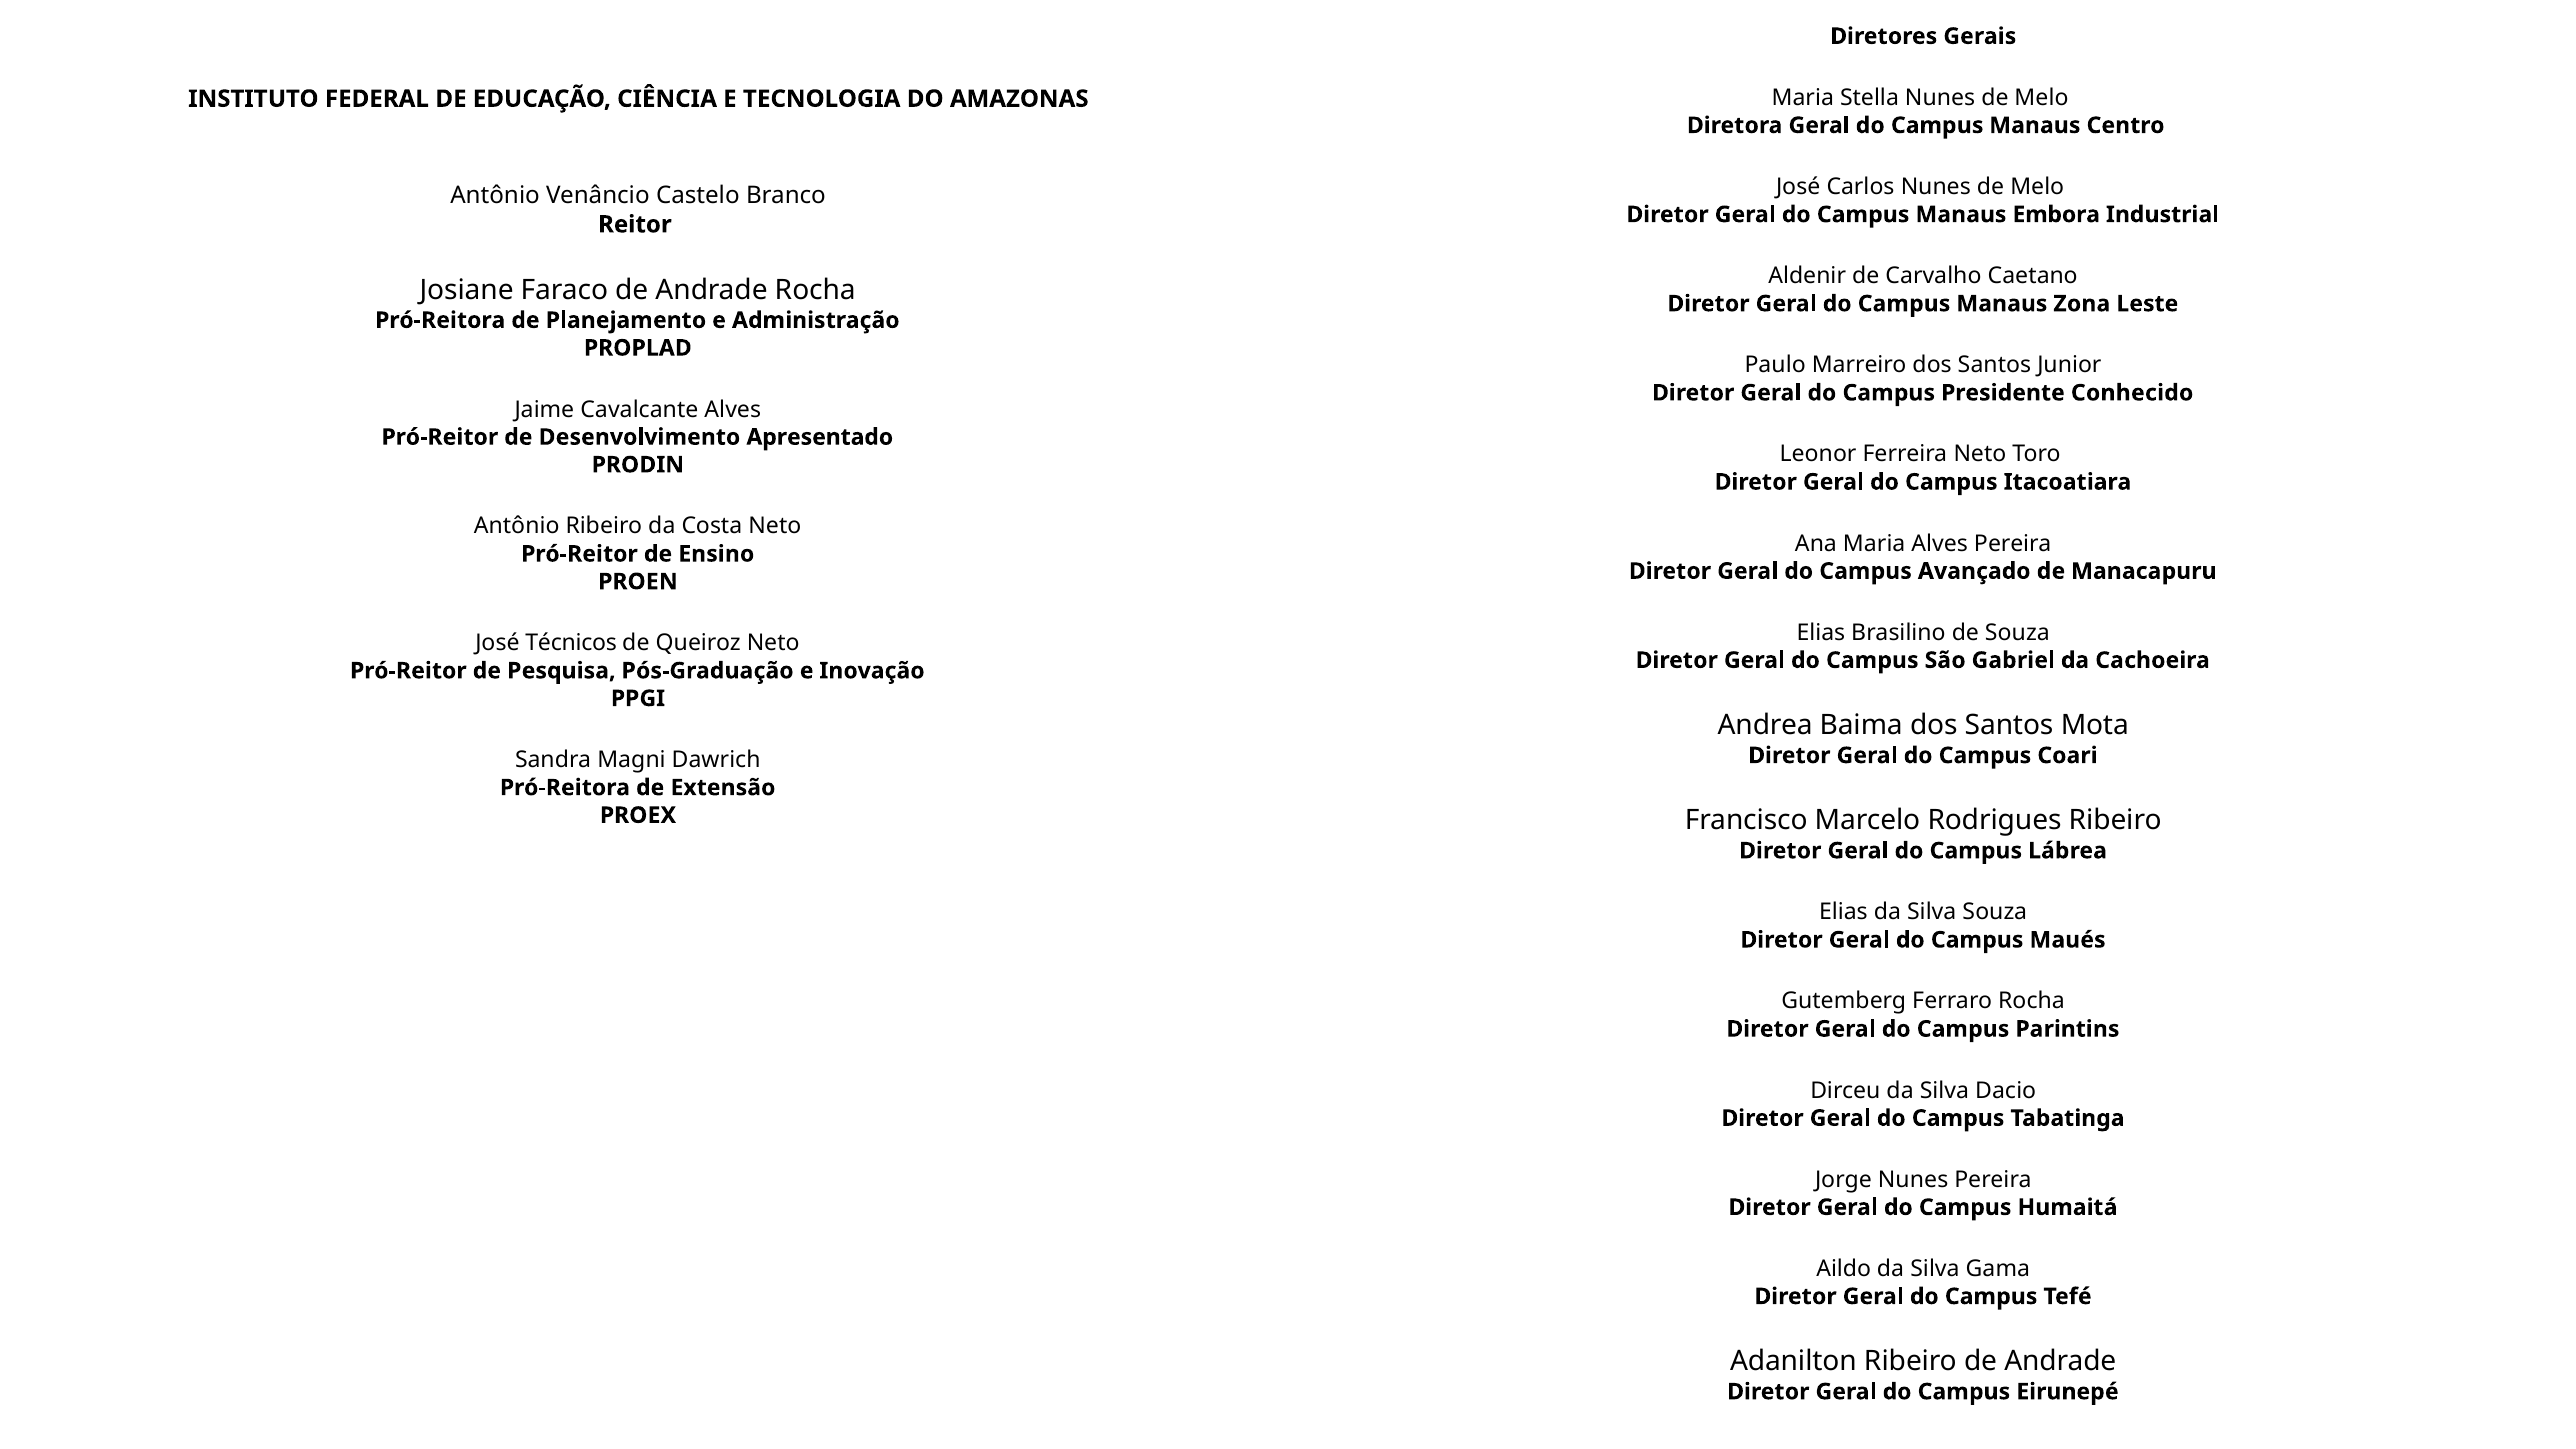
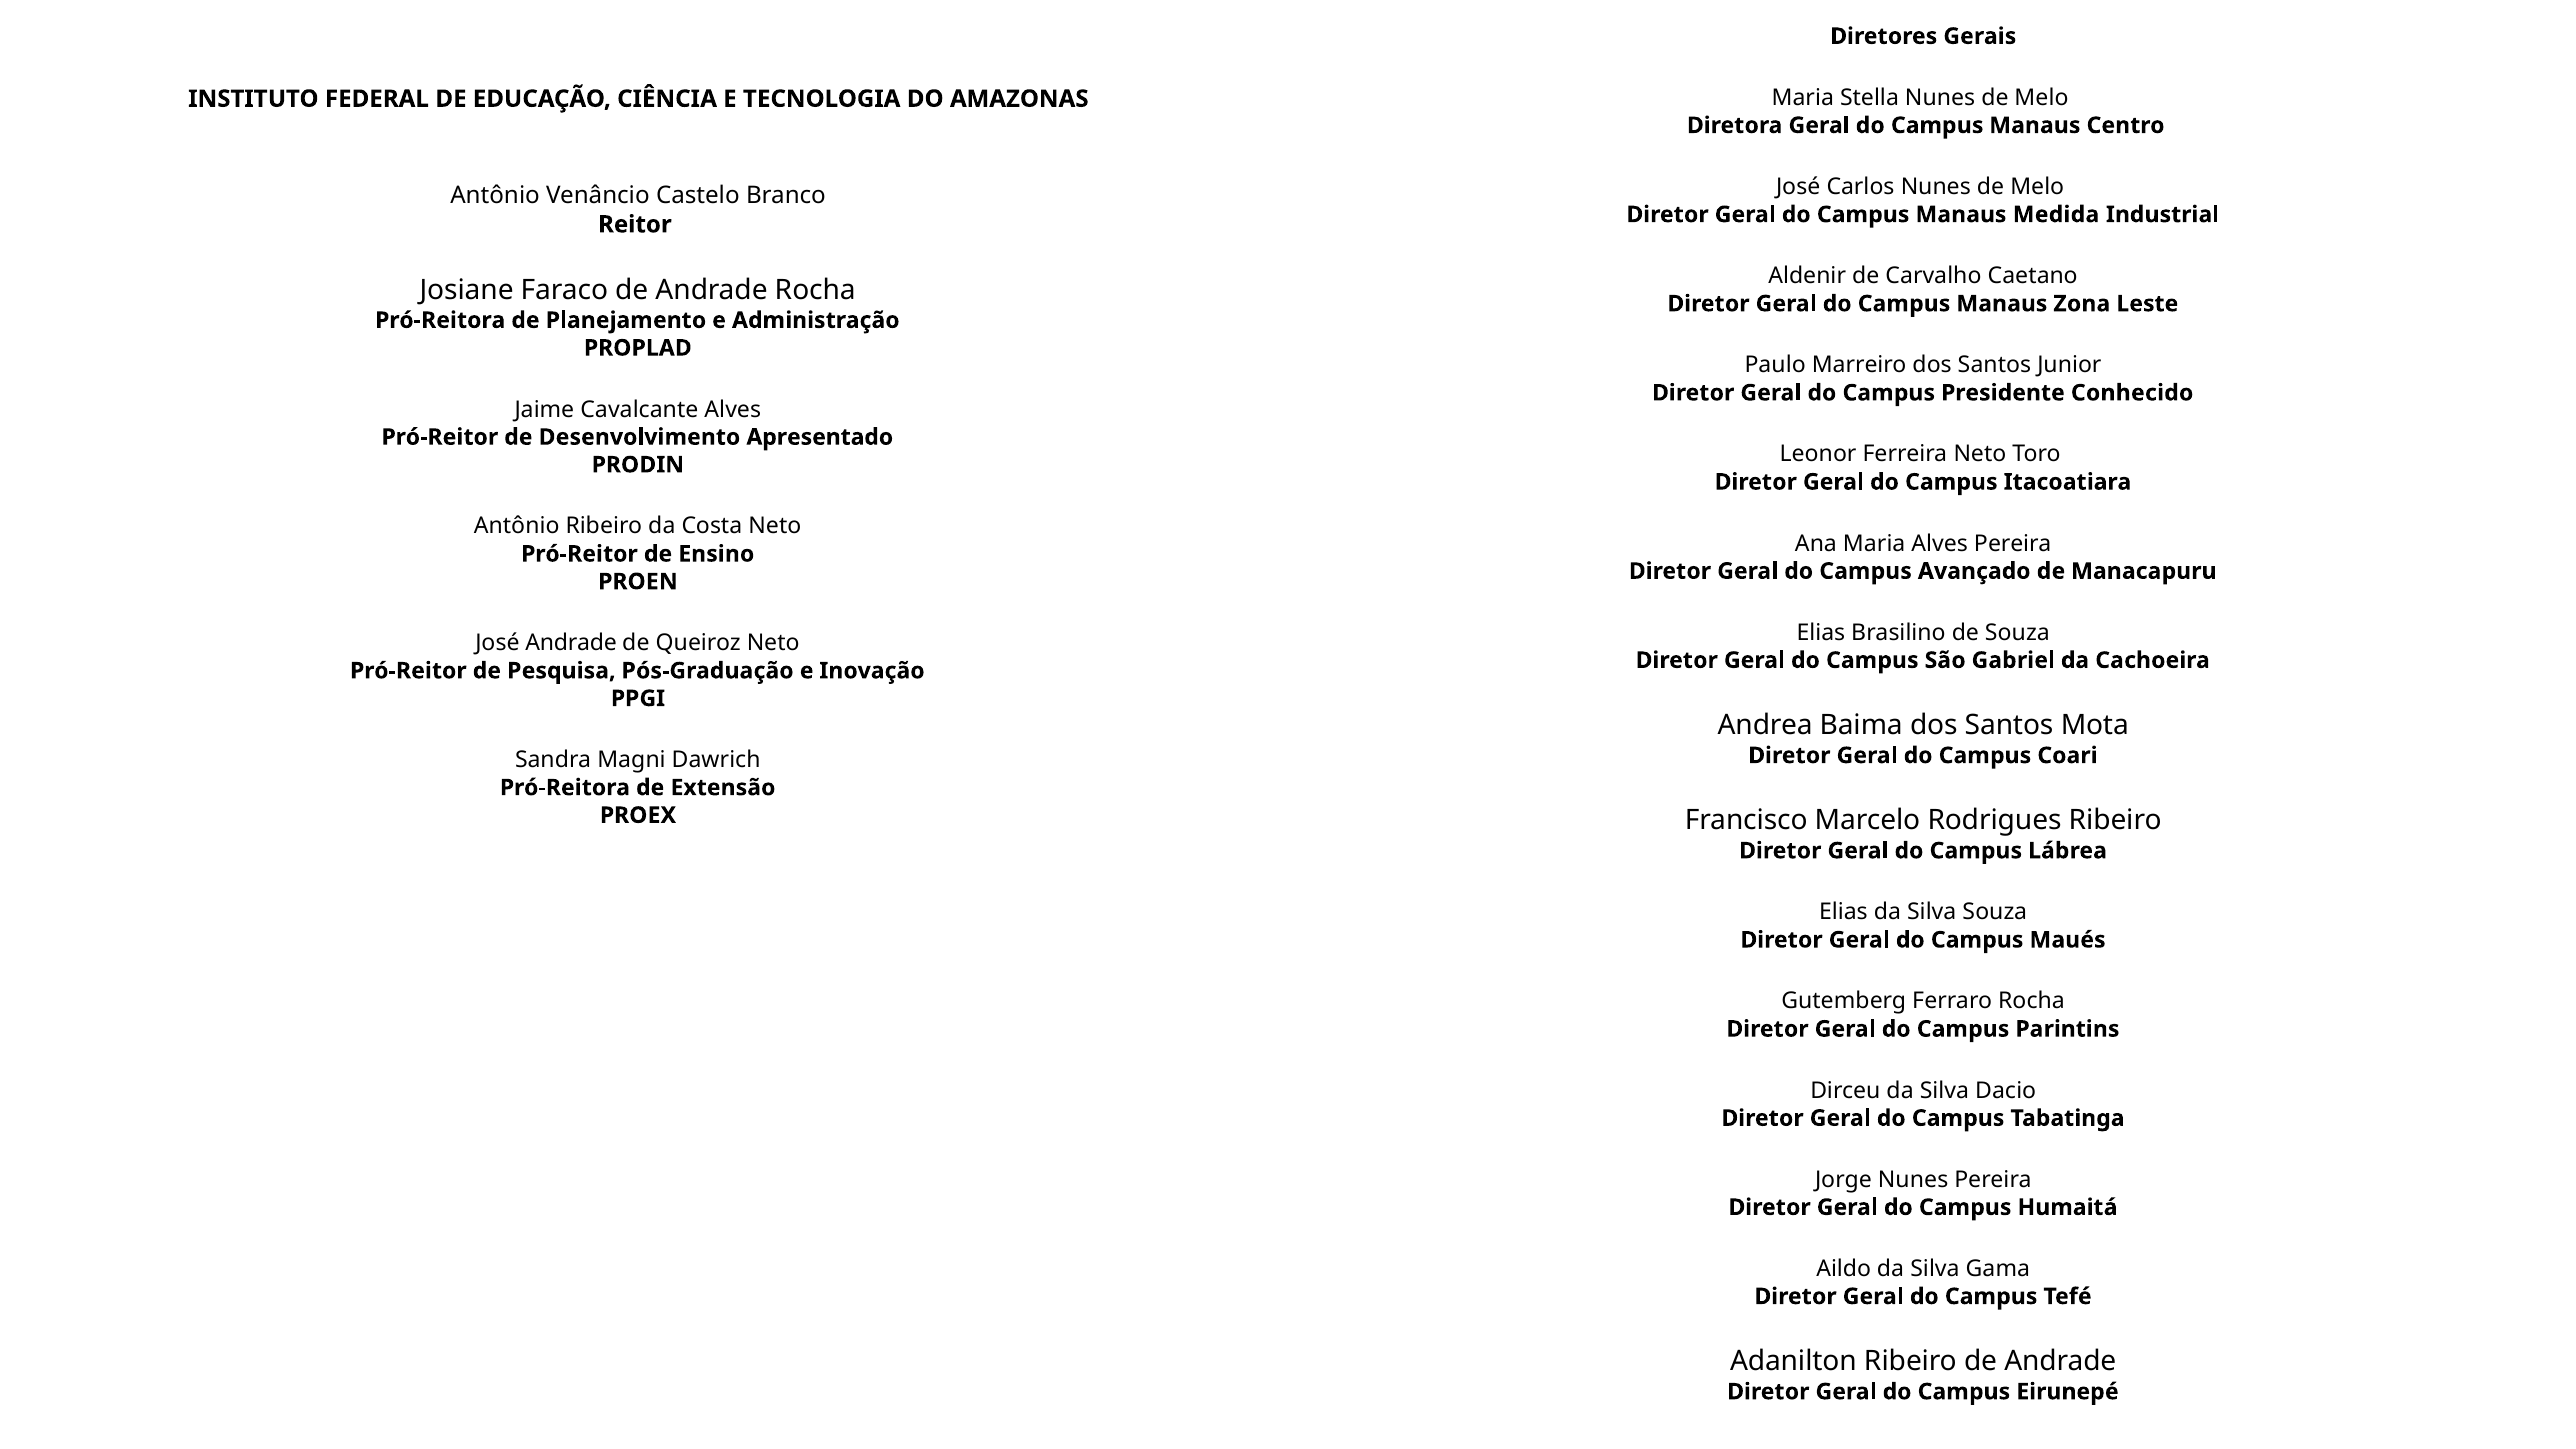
Embora: Embora -> Medida
José Técnicos: Técnicos -> Andrade
